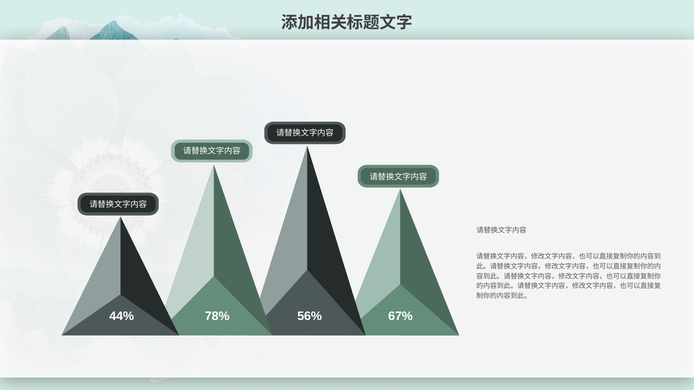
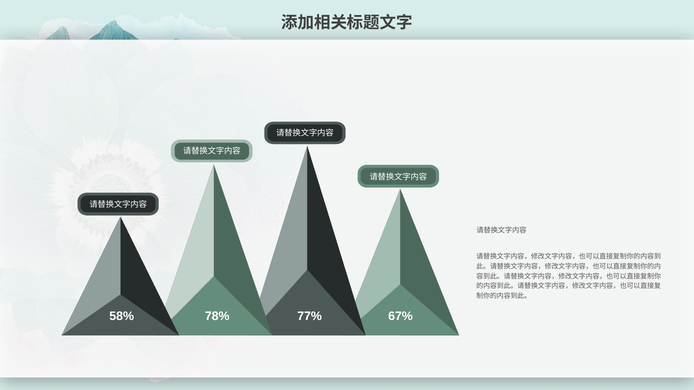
44%: 44% -> 58%
56%: 56% -> 77%
